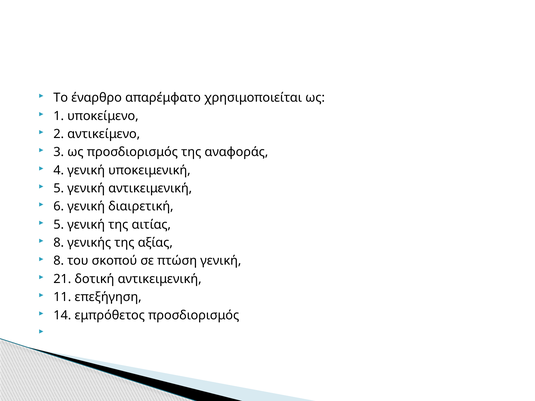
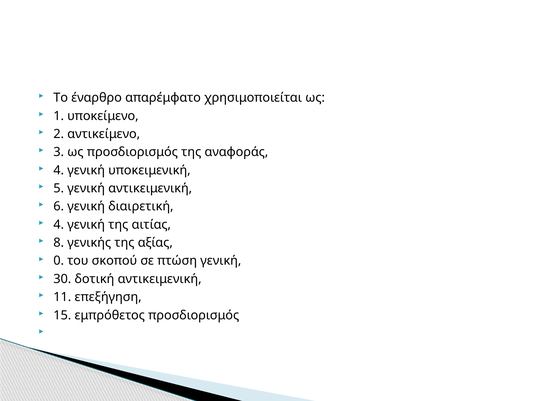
5 at (59, 225): 5 -> 4
8 at (59, 261): 8 -> 0
21: 21 -> 30
14: 14 -> 15
